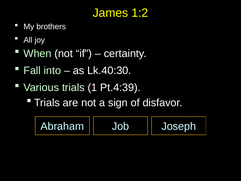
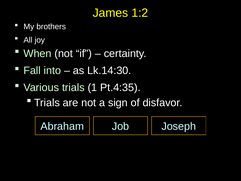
Lk.40:30: Lk.40:30 -> Lk.14:30
Pt.4:39: Pt.4:39 -> Pt.4:35
